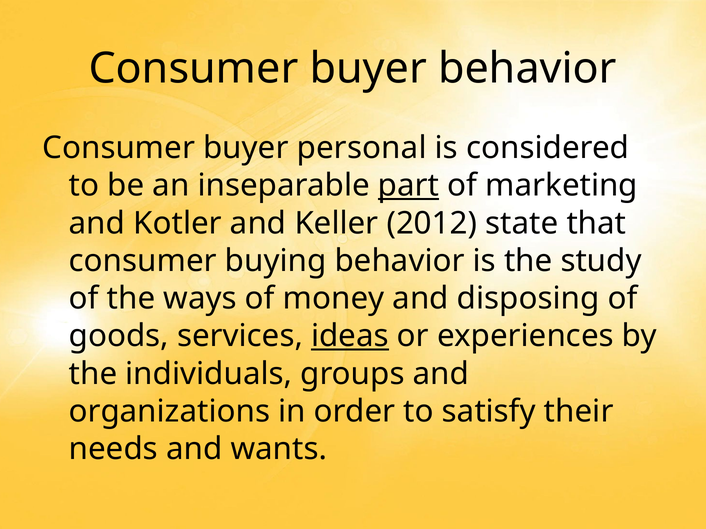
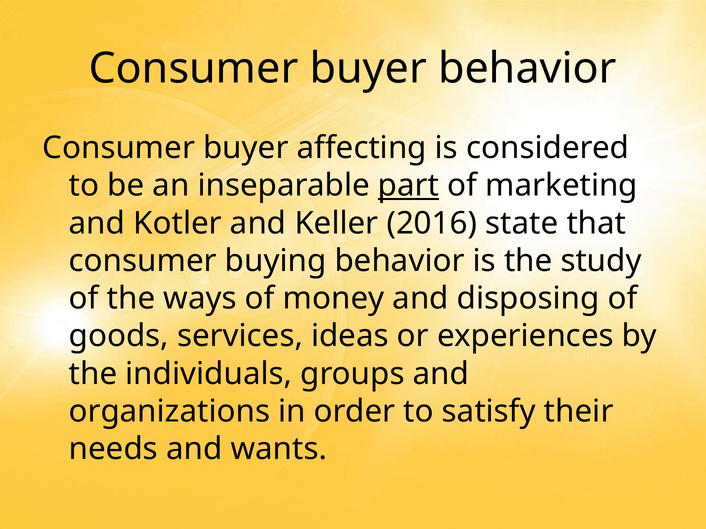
personal: personal -> affecting
2012: 2012 -> 2016
ideas underline: present -> none
